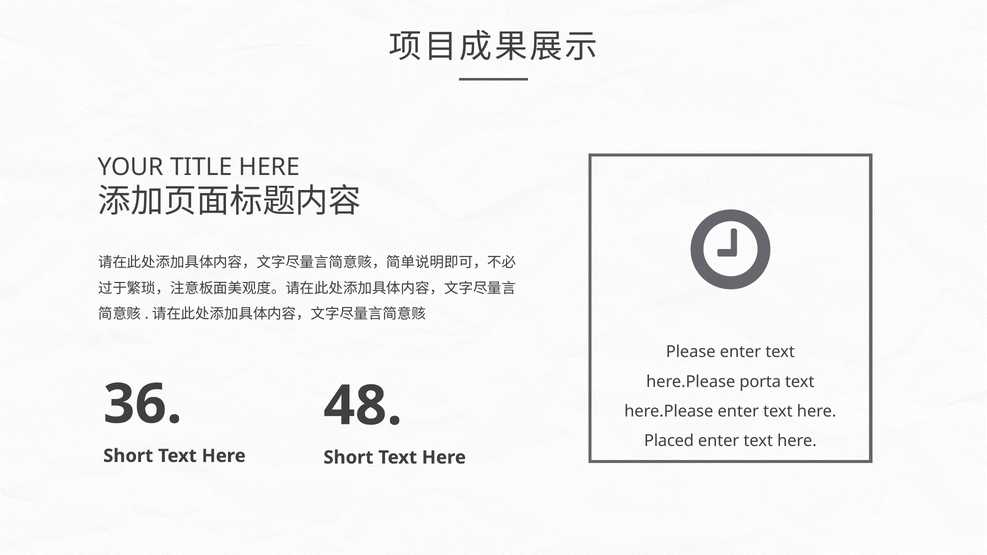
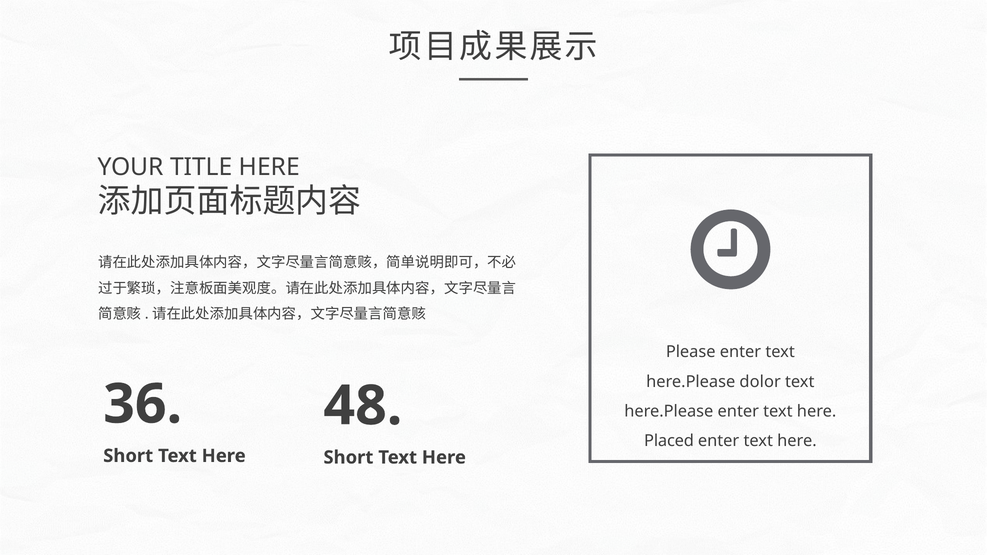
porta: porta -> dolor
